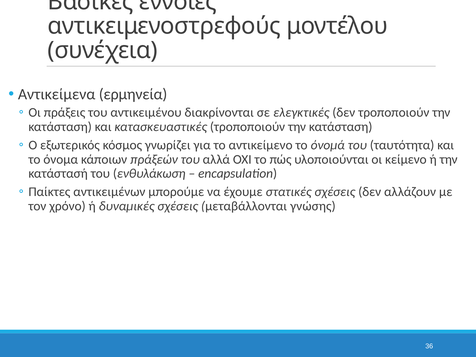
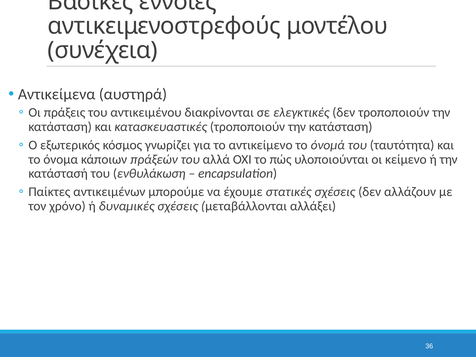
ερμηνεία: ερμηνεία -> αυστηρά
γνώσης: γνώσης -> αλλάξει
